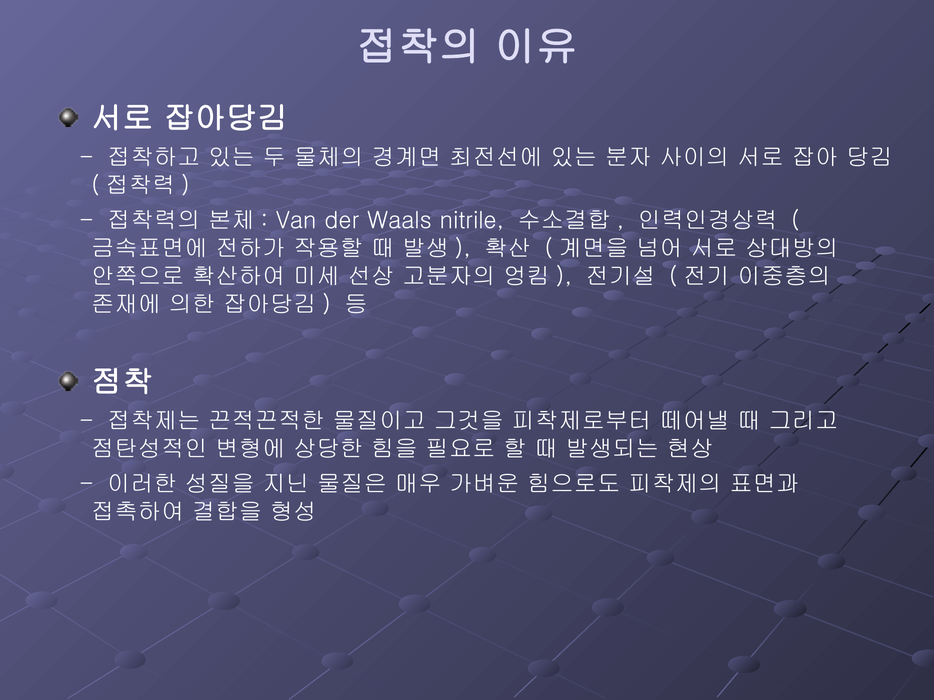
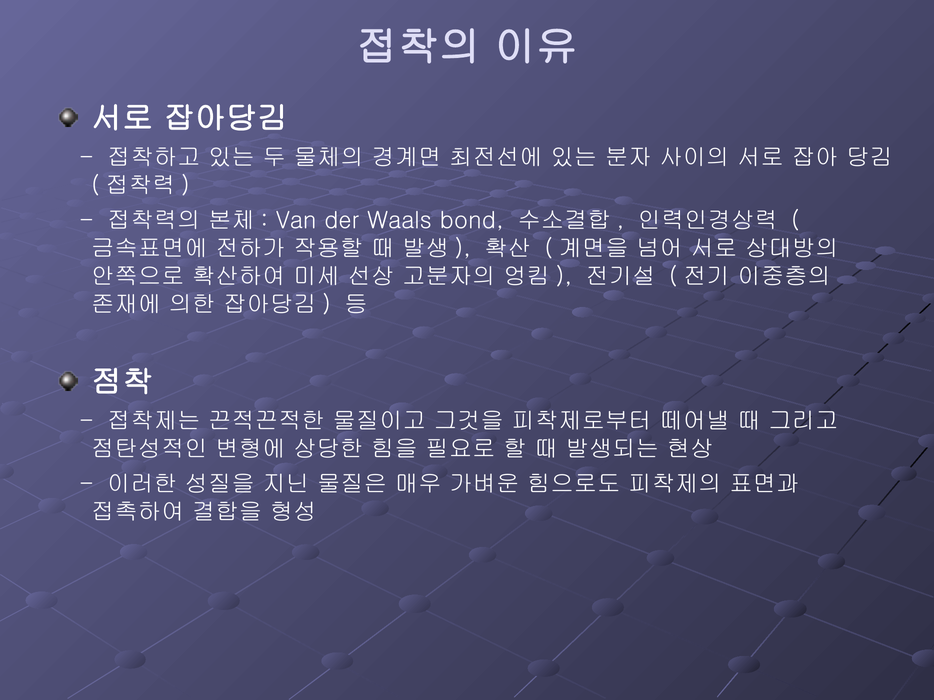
nitrile: nitrile -> bond
